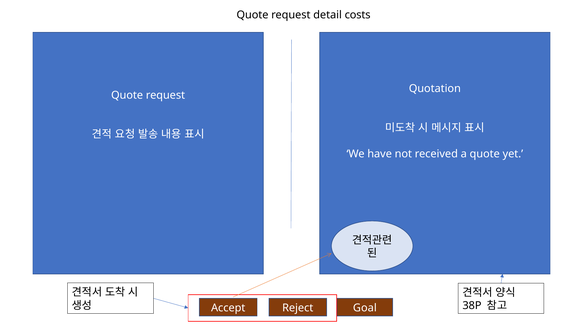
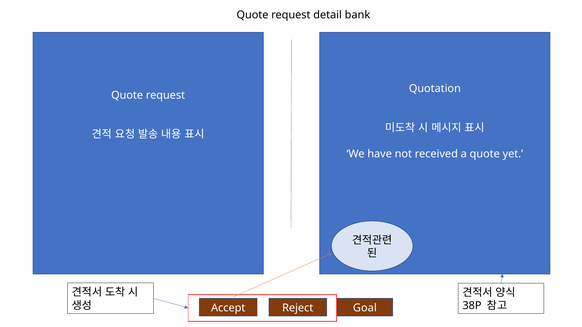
costs: costs -> bank
